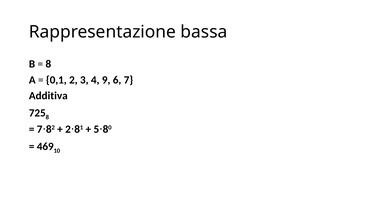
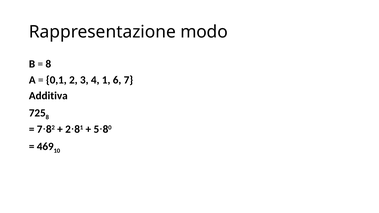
bassa: bassa -> modo
9: 9 -> 1
